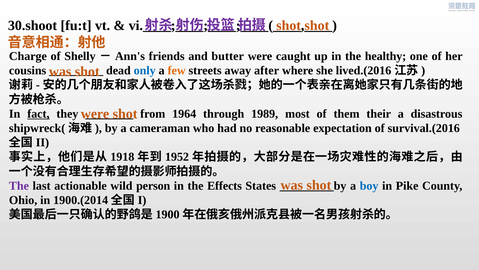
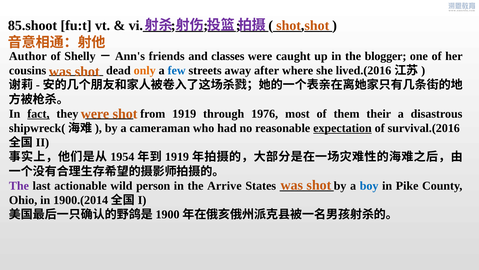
30.shoot: 30.shoot -> 85.shoot
Charge: Charge -> Author
butter: butter -> classes
healthy: healthy -> blogger
only colour: blue -> orange
few colour: orange -> blue
from 1964: 1964 -> 1919
1989: 1989 -> 1976
expectation underline: none -> present
1918: 1918 -> 1954
1952 at (177, 157): 1952 -> 1919
Effects: Effects -> Arrive
